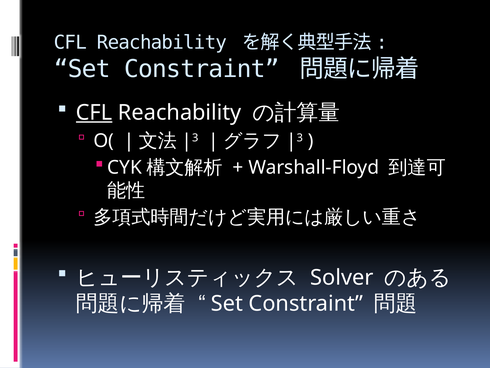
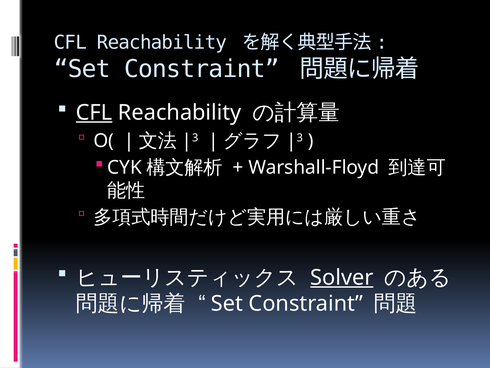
Solver underline: none -> present
